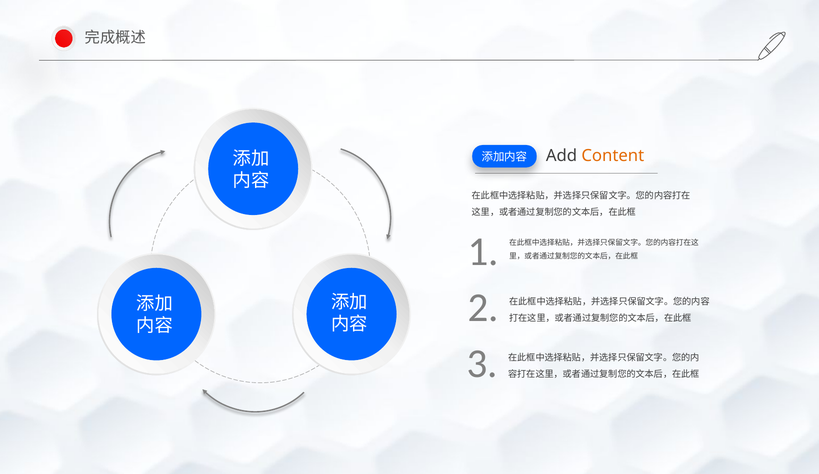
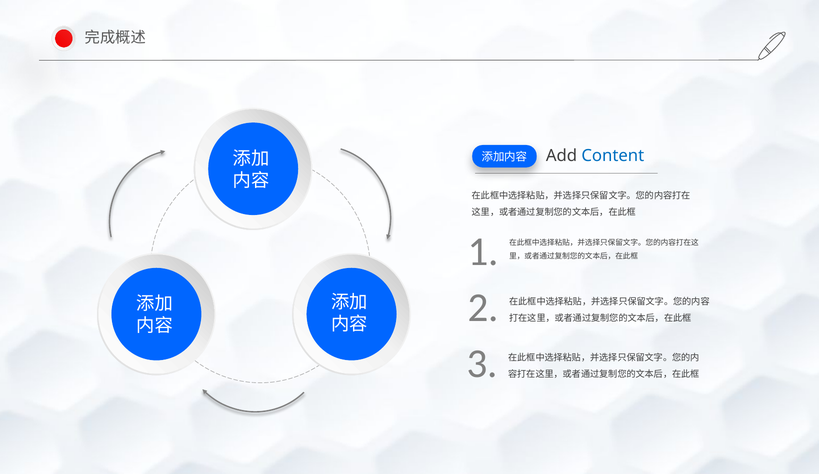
Content colour: orange -> blue
